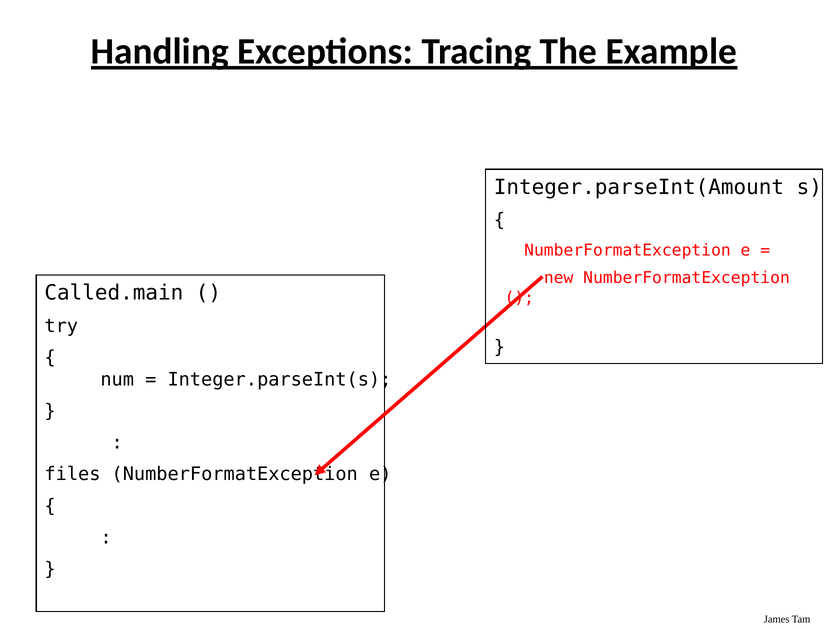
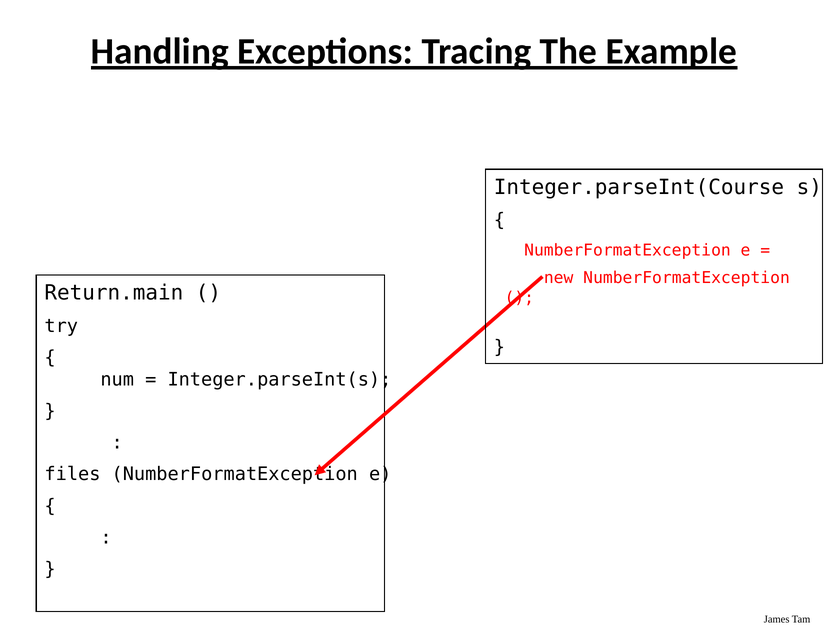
Integer.parseInt(Amount: Integer.parseInt(Amount -> Integer.parseInt(Course
Called.main: Called.main -> Return.main
